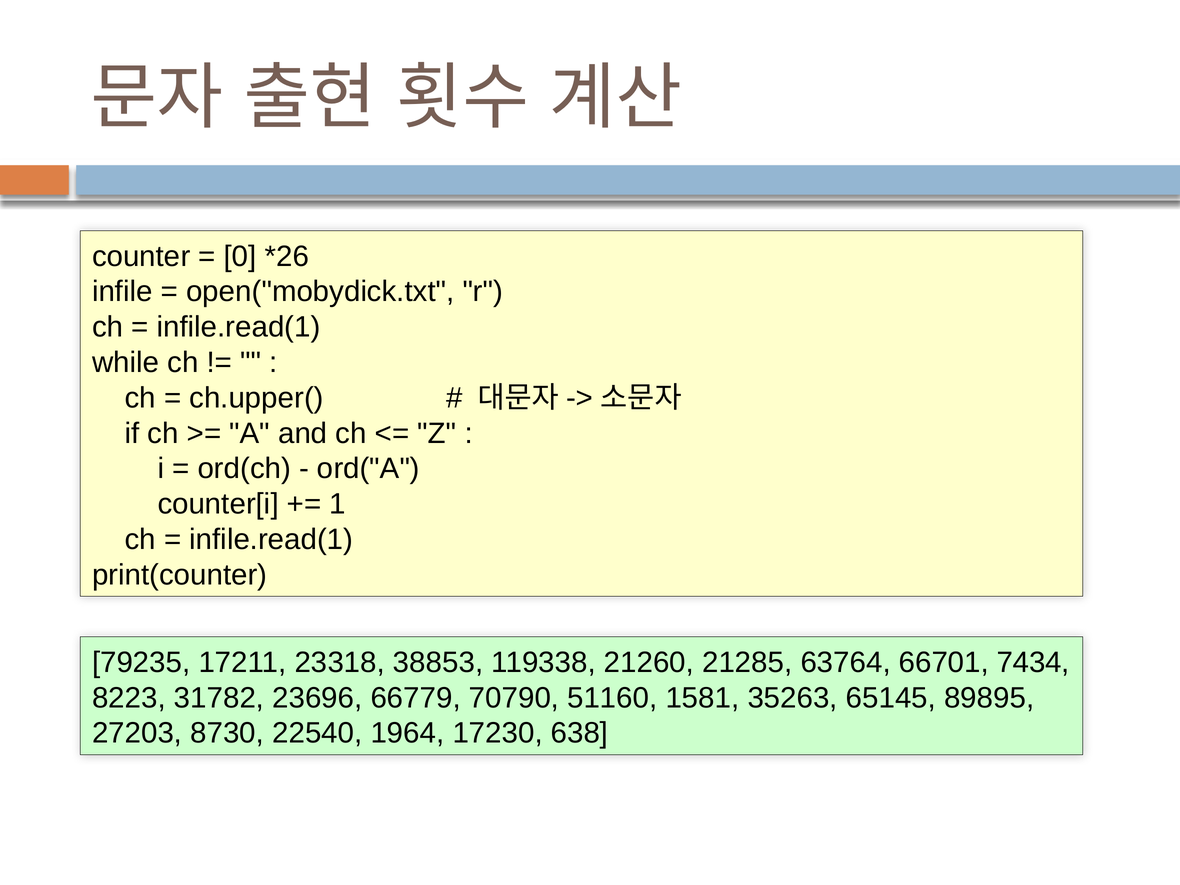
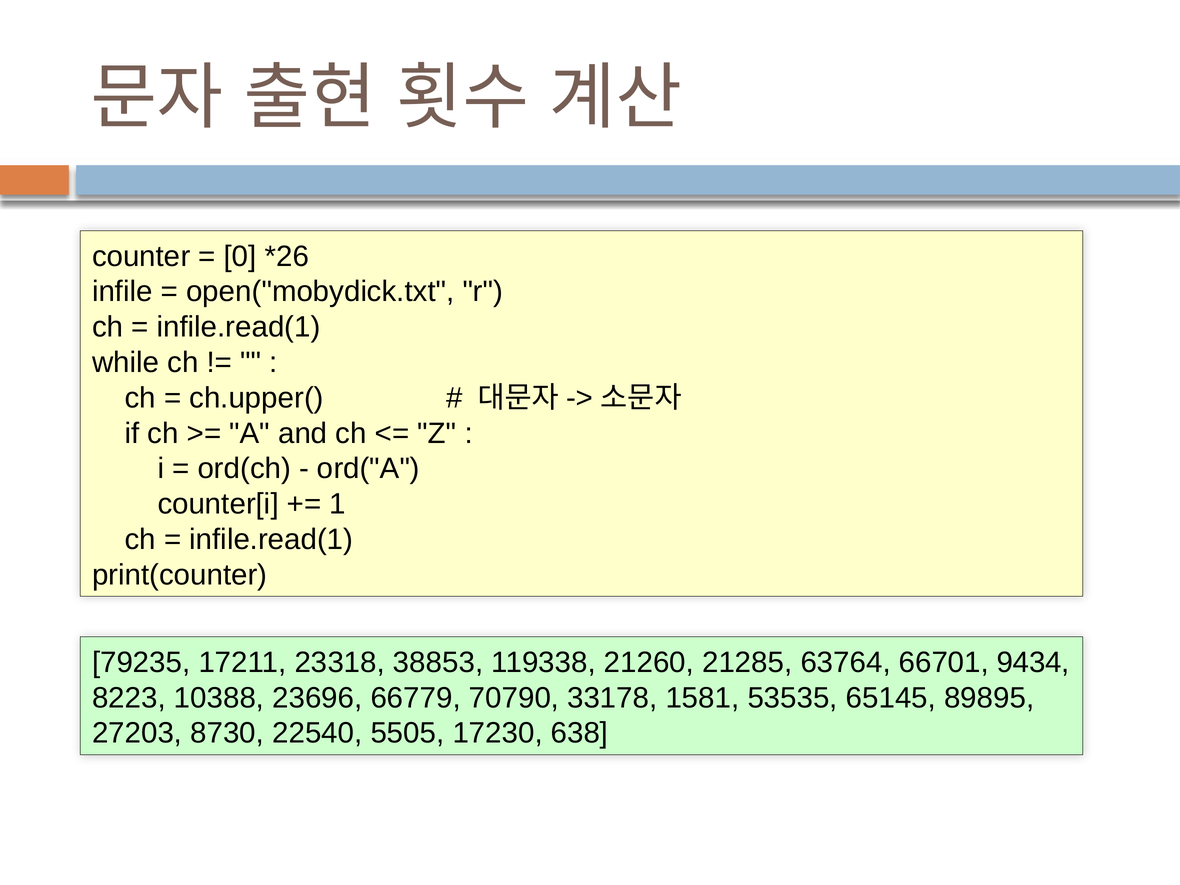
7434: 7434 -> 9434
31782: 31782 -> 10388
51160: 51160 -> 33178
35263: 35263 -> 53535
1964: 1964 -> 5505
